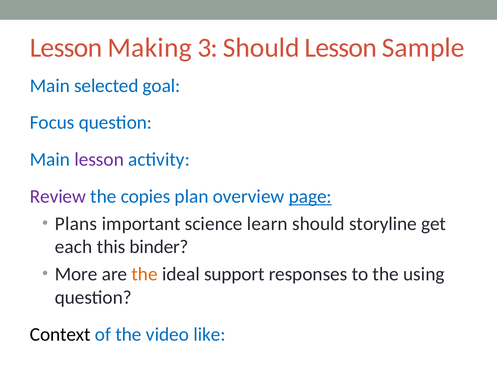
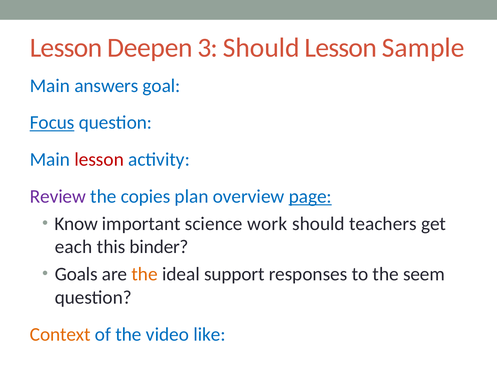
Making: Making -> Deepen
selected: selected -> answers
Focus underline: none -> present
lesson at (99, 160) colour: purple -> red
Plans: Plans -> Know
learn: learn -> work
storyline: storyline -> teachers
More: More -> Goals
using: using -> seem
Context colour: black -> orange
